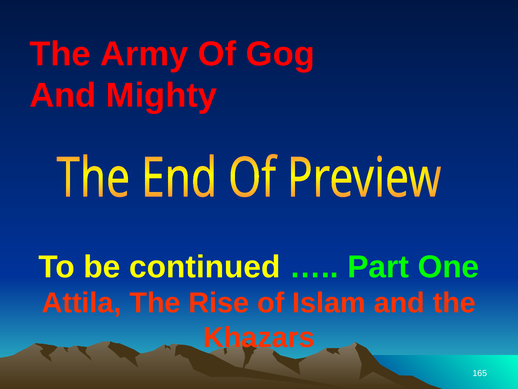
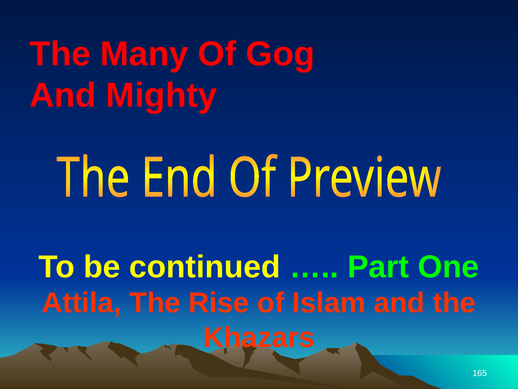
Army: Army -> Many
